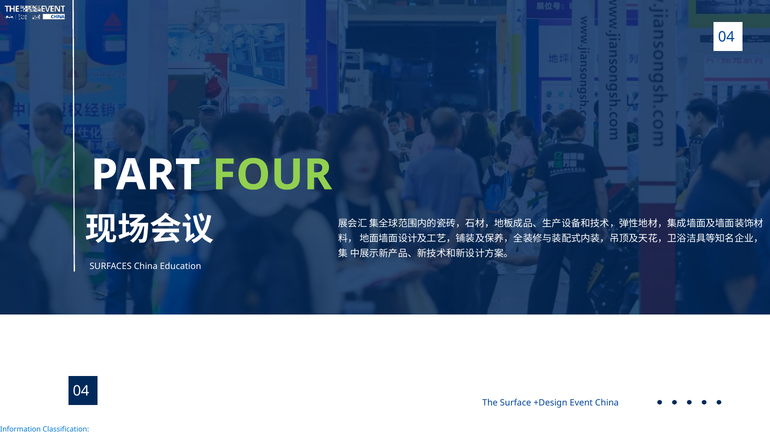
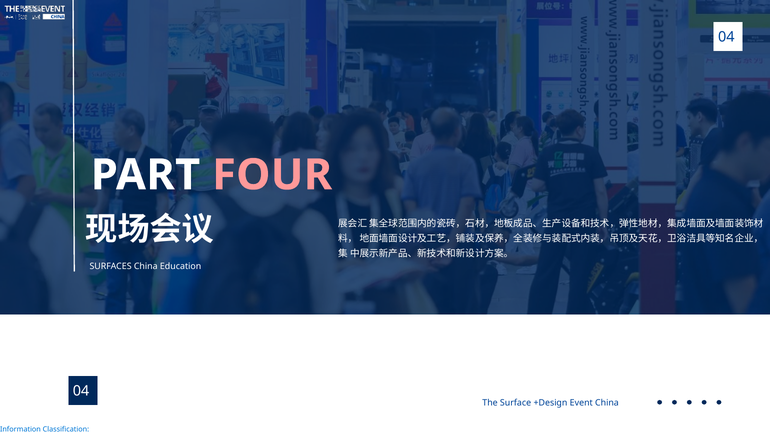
FOUR colour: light green -> pink
